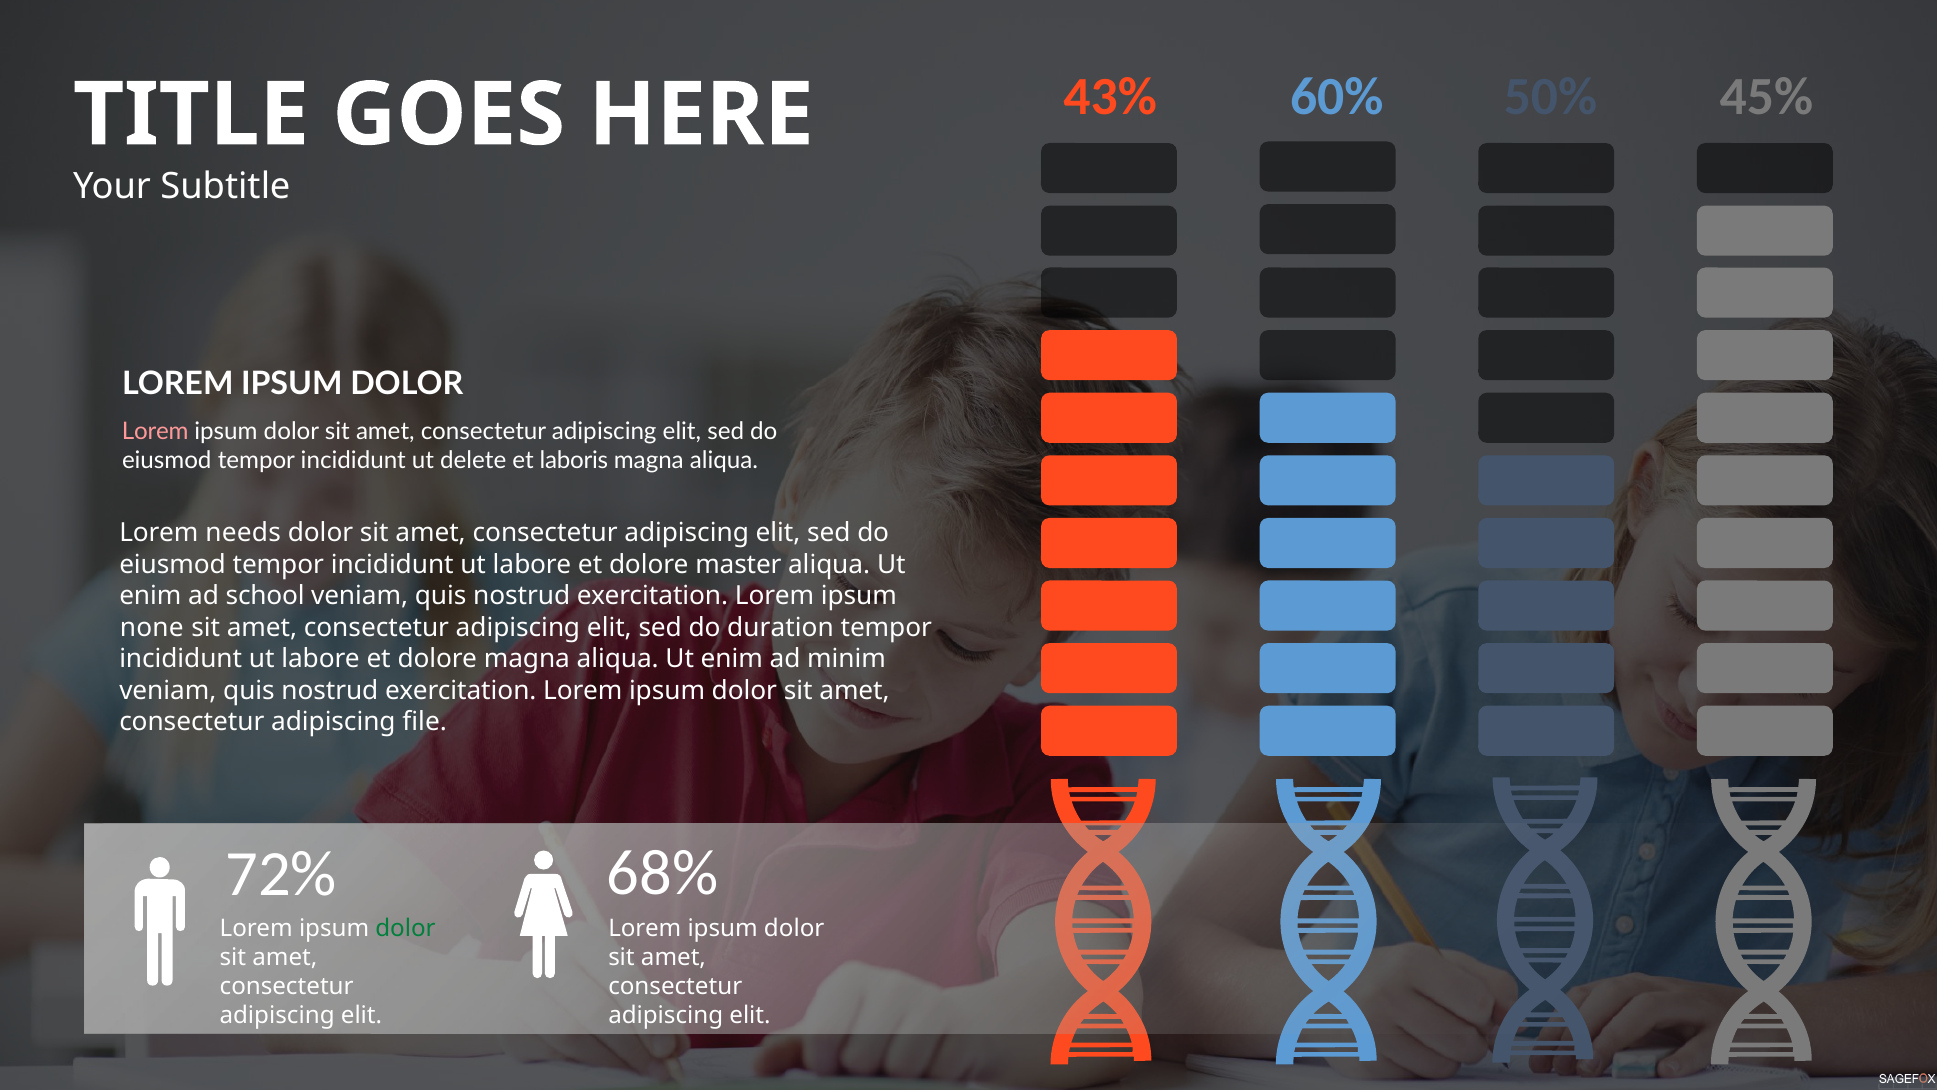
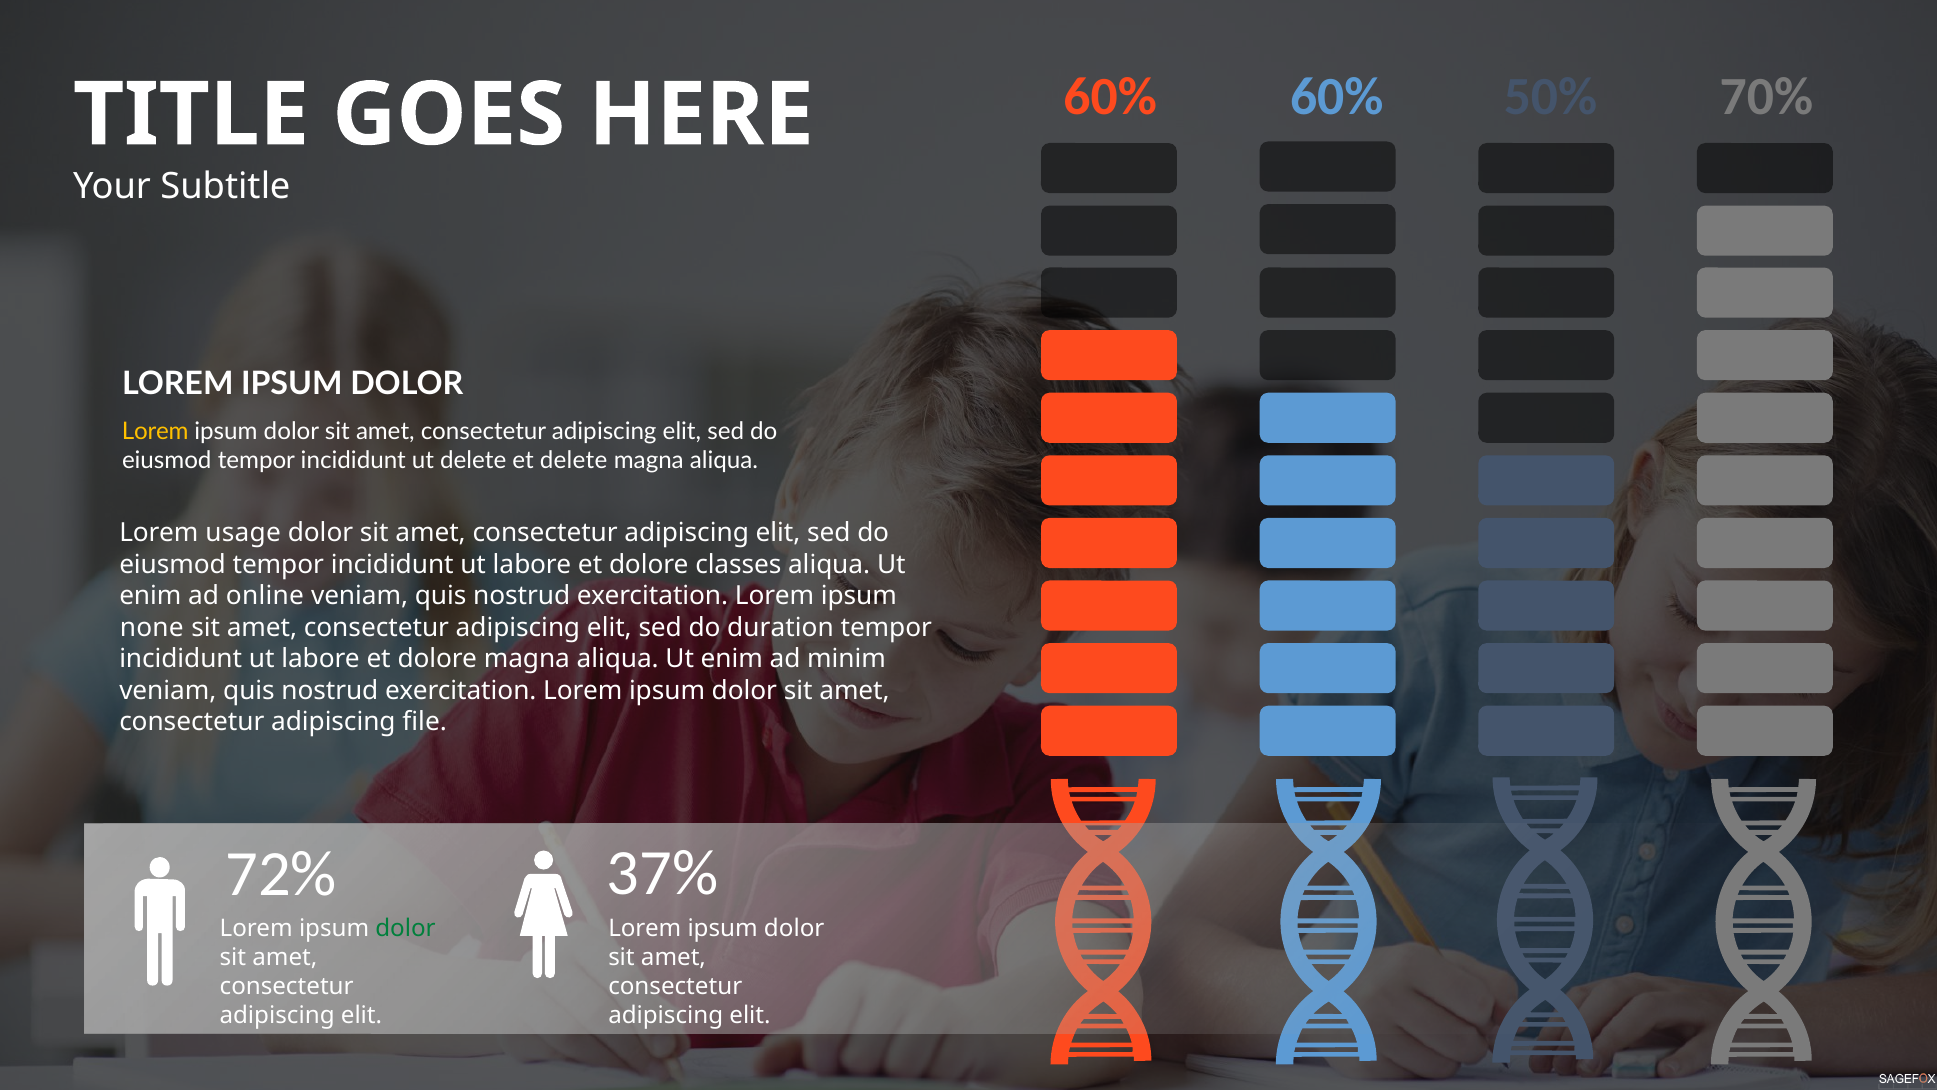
43% at (1110, 97): 43% -> 60%
45%: 45% -> 70%
Lorem at (155, 431) colour: pink -> yellow
et laboris: laboris -> delete
needs: needs -> usage
master: master -> classes
school: school -> online
68%: 68% -> 37%
